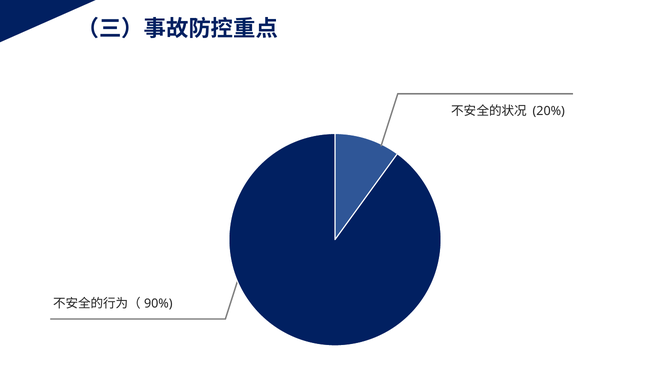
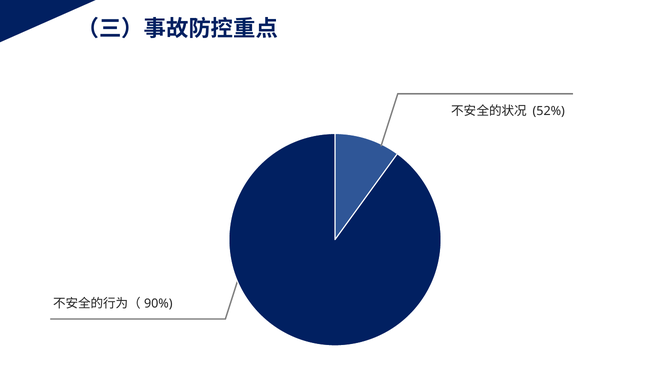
20%: 20% -> 52%
